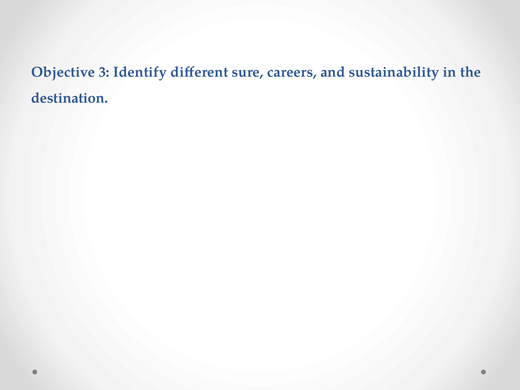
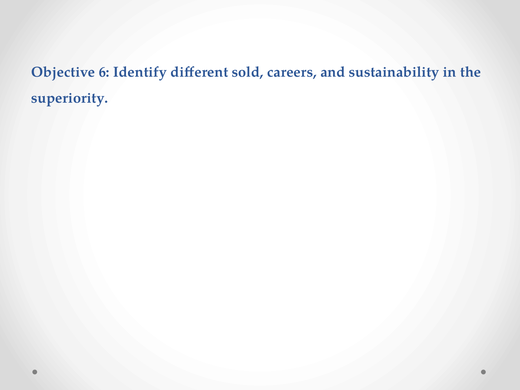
3: 3 -> 6
sure: sure -> sold
destination: destination -> superiority
